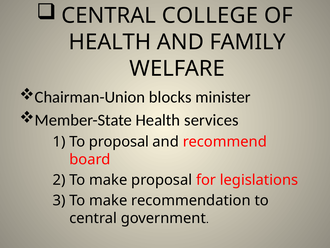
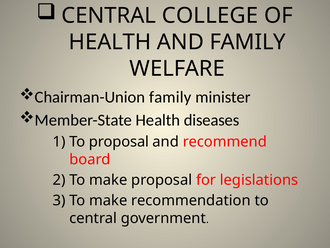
Chairman-Union blocks: blocks -> family
services: services -> diseases
